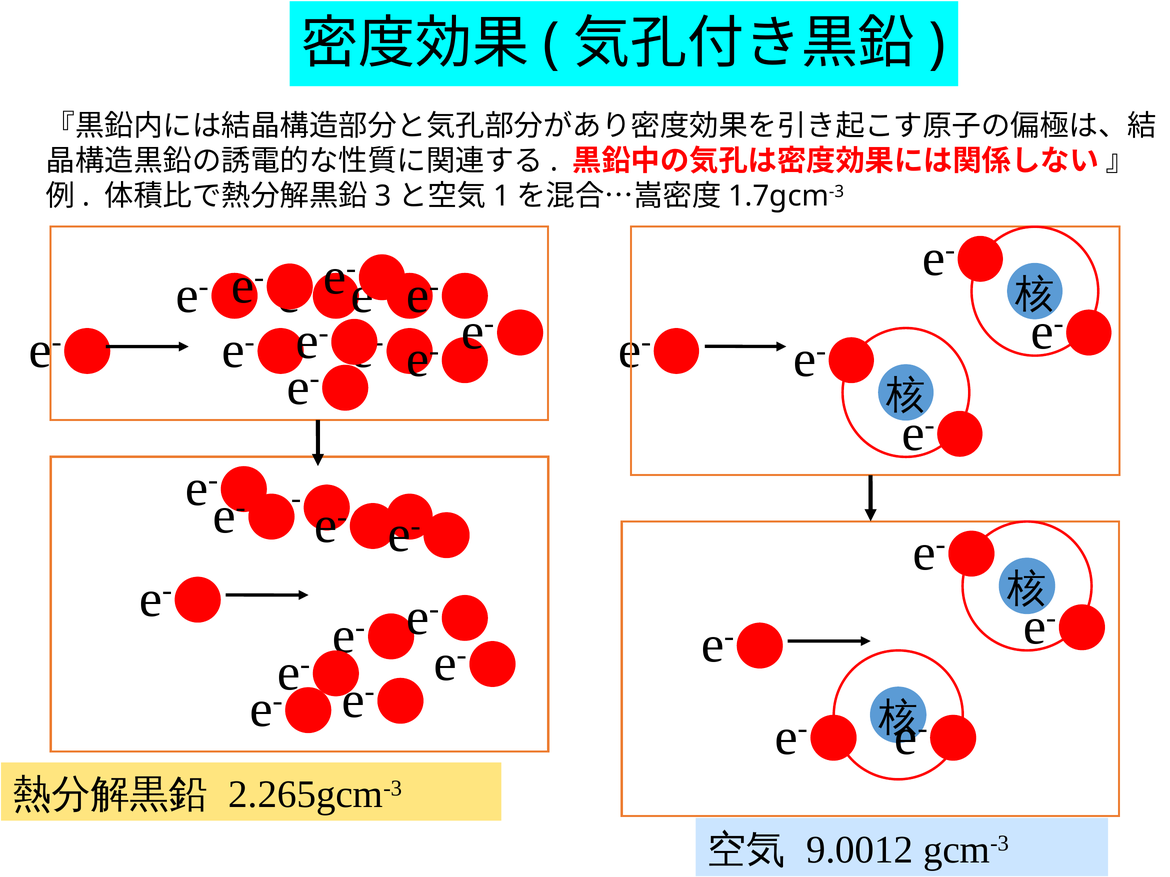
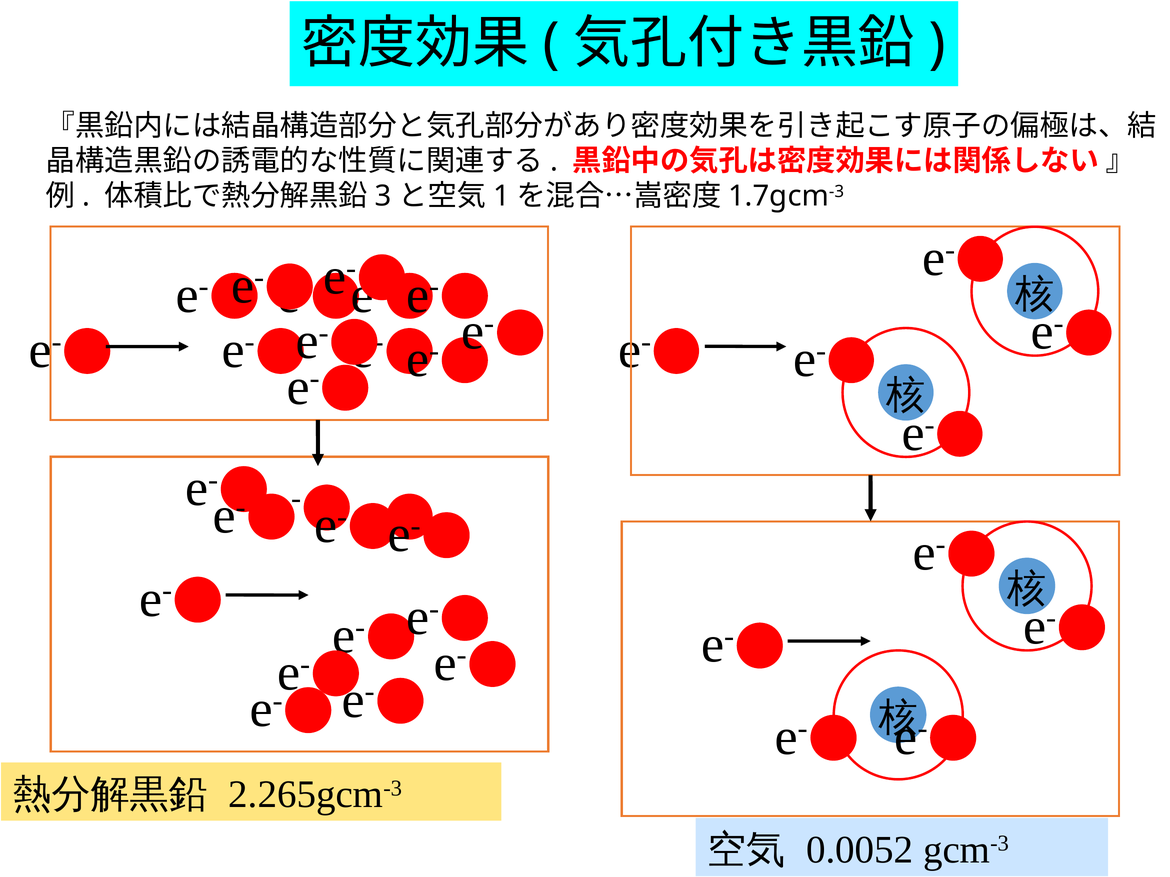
9.0012: 9.0012 -> 0.0052
